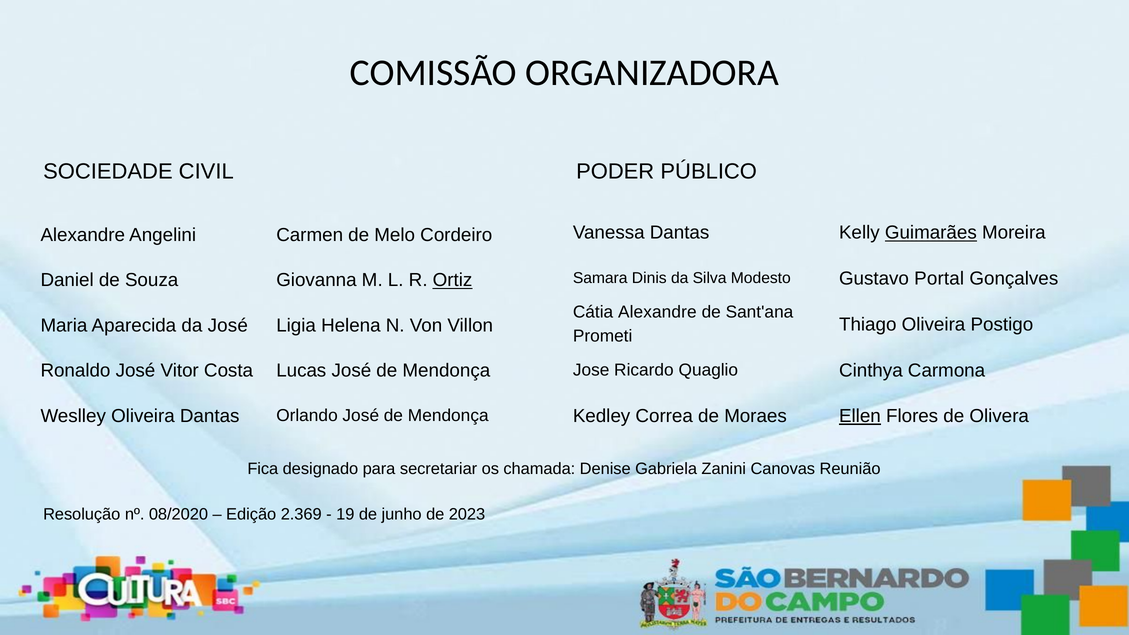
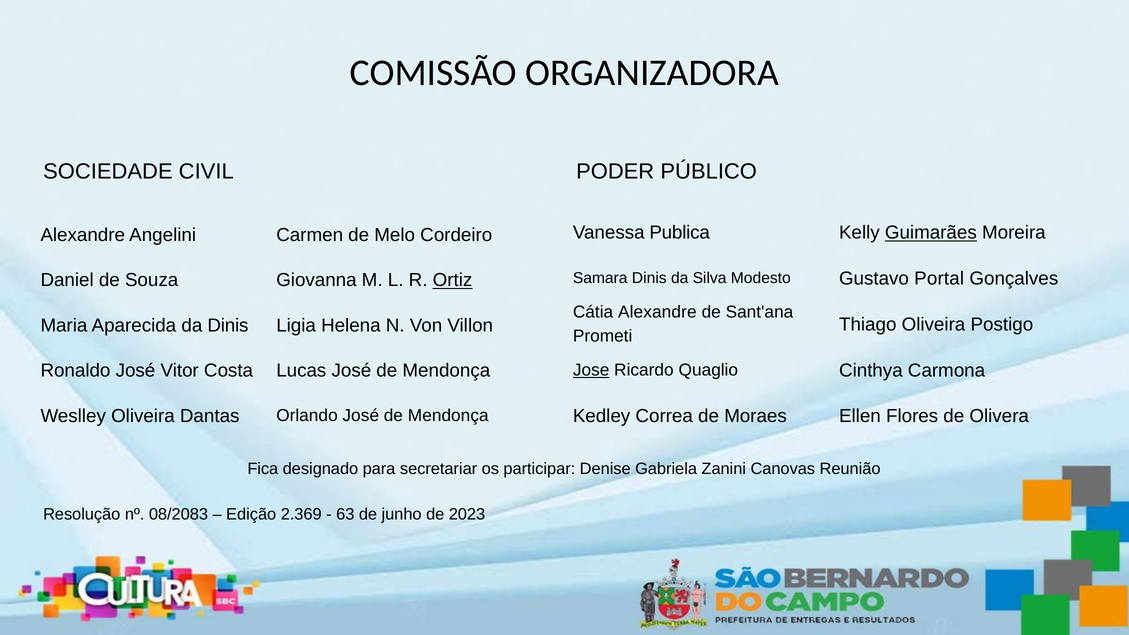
Vanessa Dantas: Dantas -> Publica
da José: José -> Dinis
Jose underline: none -> present
Ellen underline: present -> none
chamada: chamada -> participar
08/2020: 08/2020 -> 08/2083
19: 19 -> 63
